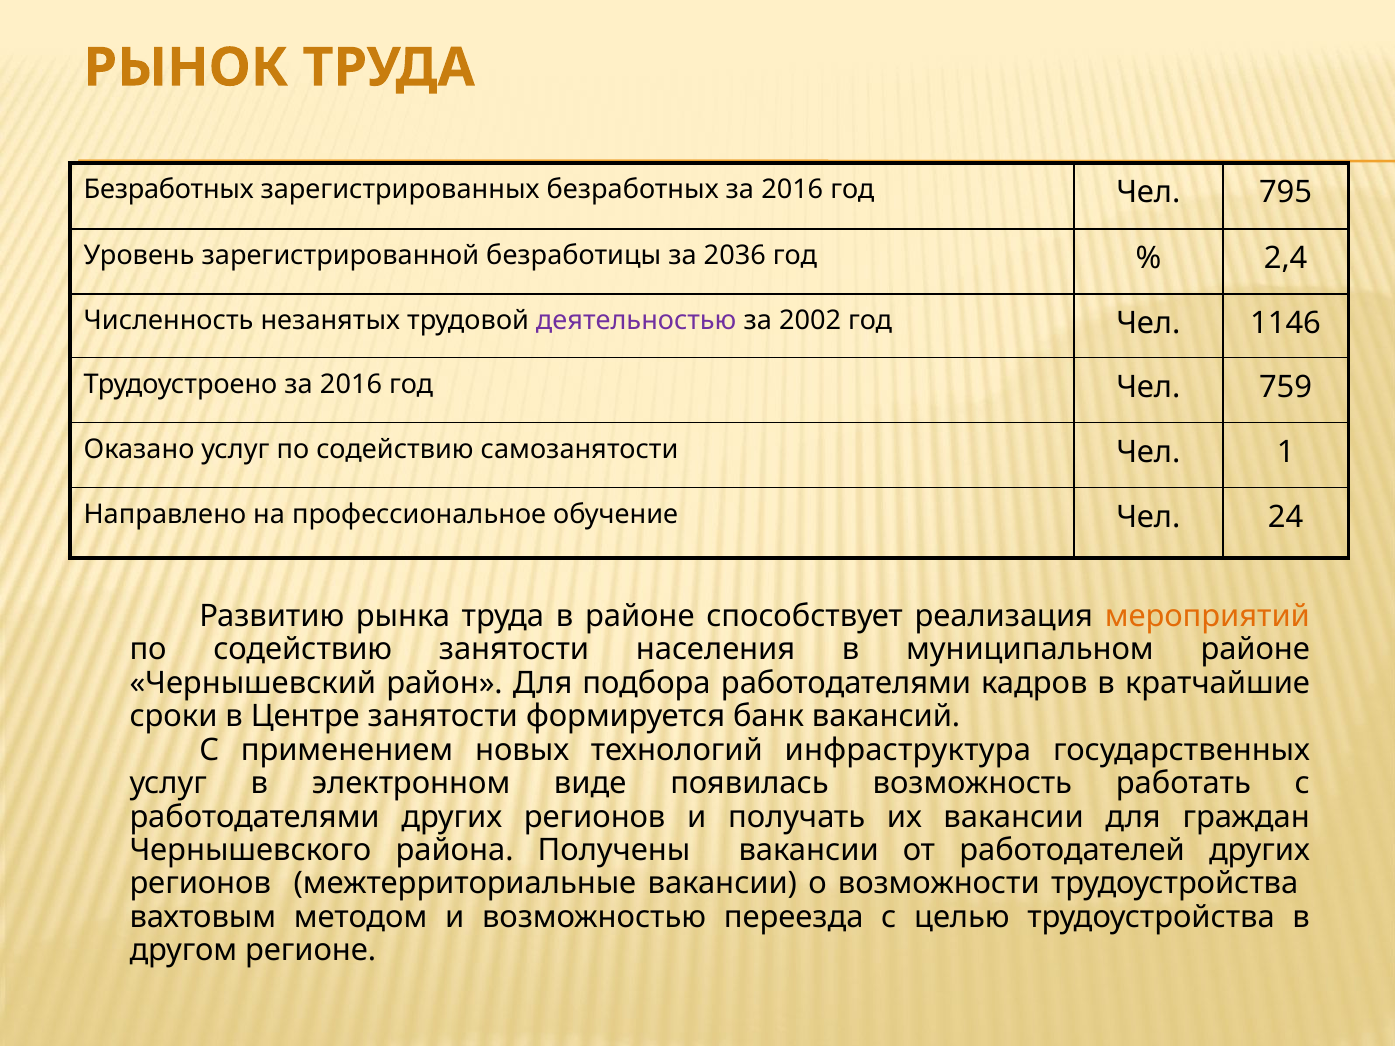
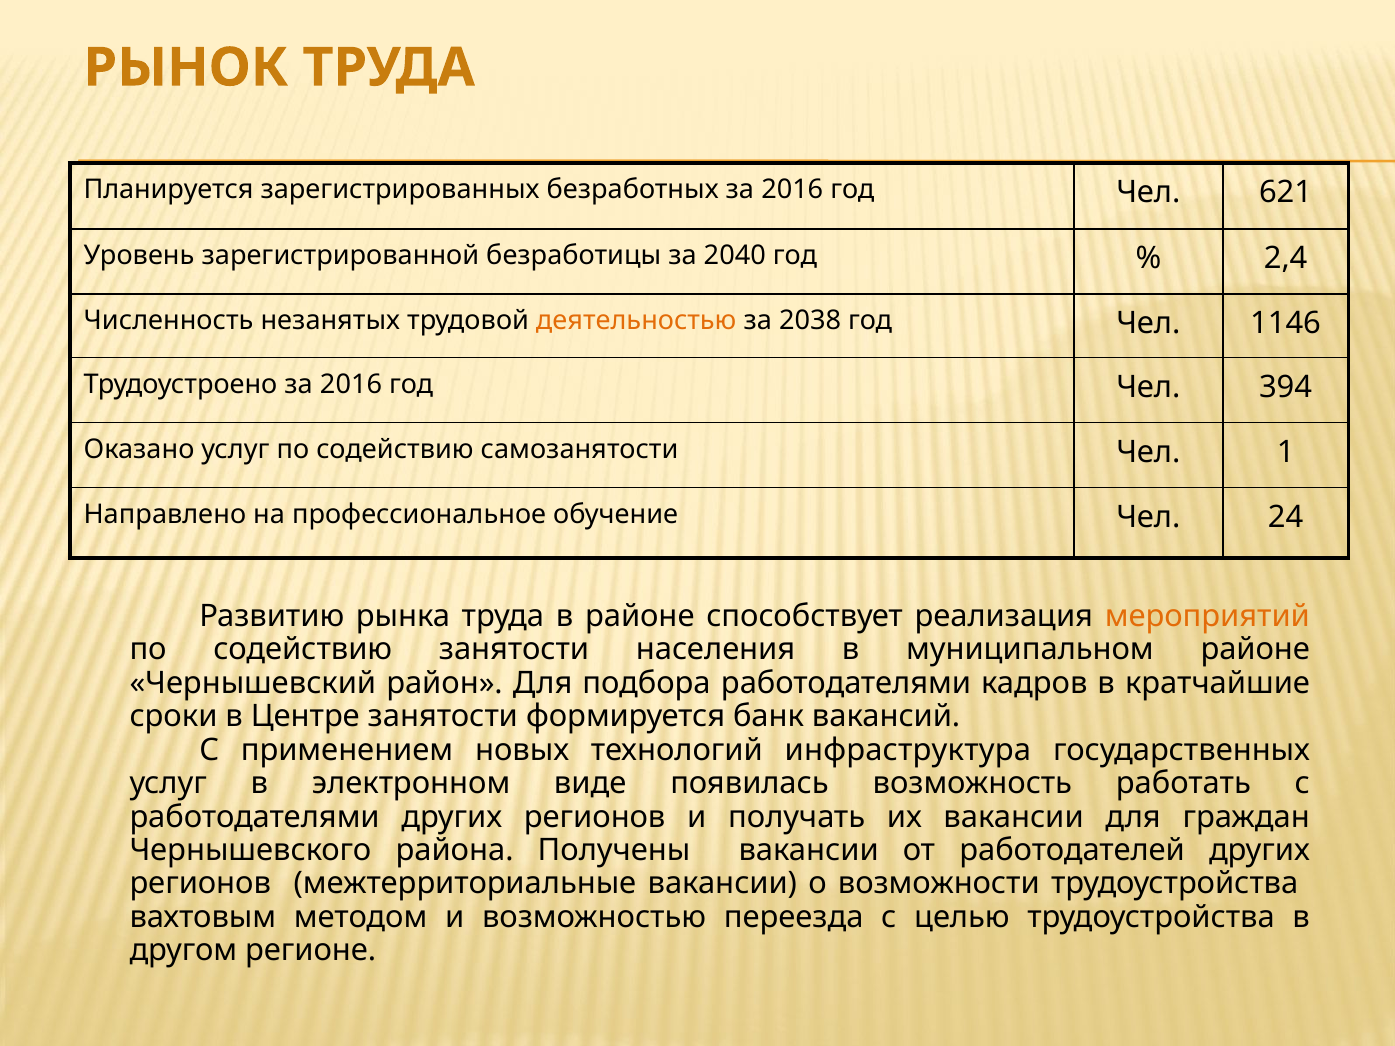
Безработных at (169, 190): Безработных -> Планируется
795: 795 -> 621
2036: 2036 -> 2040
деятельностью colour: purple -> orange
2002: 2002 -> 2038
759: 759 -> 394
